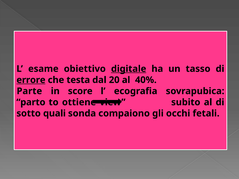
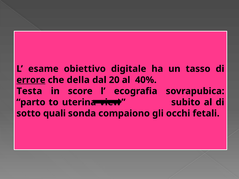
digitale underline: present -> none
testa: testa -> della
Parte: Parte -> Testa
ottiene: ottiene -> uterina
